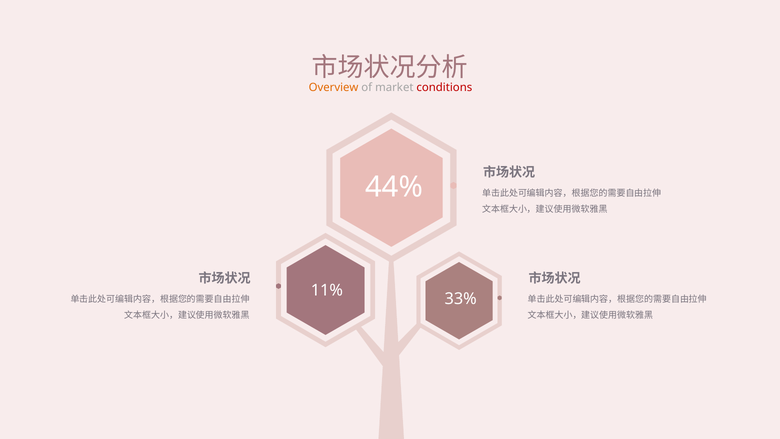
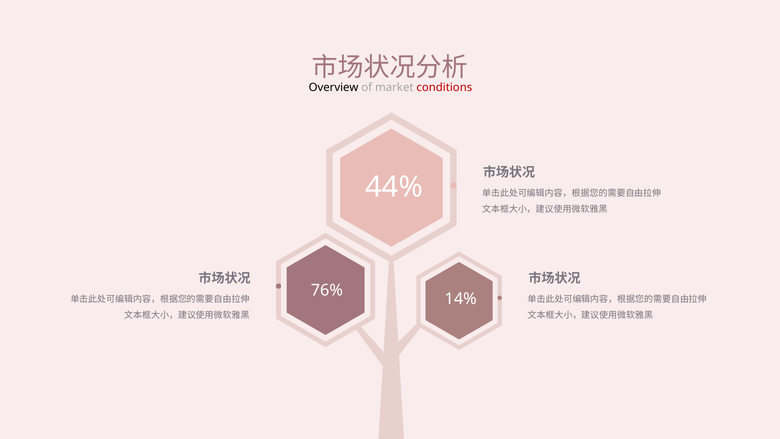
Overview colour: orange -> black
11%: 11% -> 76%
33%: 33% -> 14%
